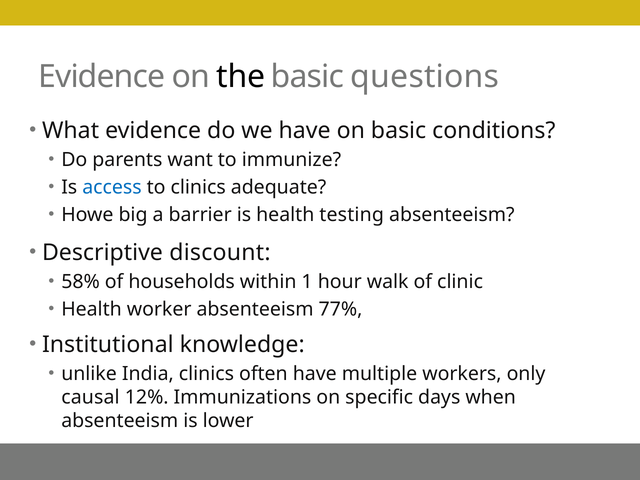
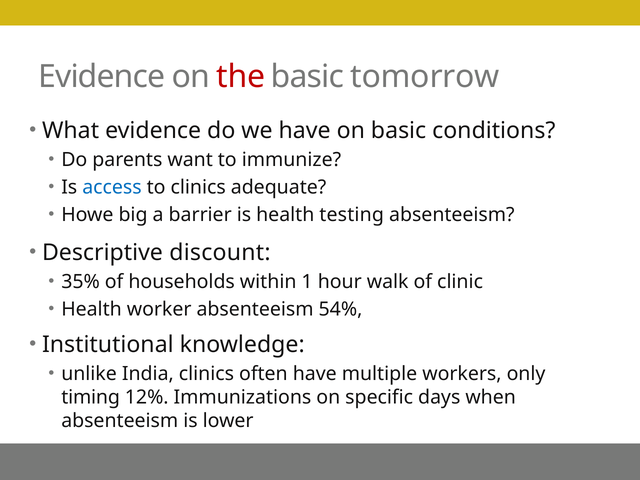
the colour: black -> red
questions: questions -> tomorrow
58%: 58% -> 35%
77%: 77% -> 54%
causal: causal -> timing
